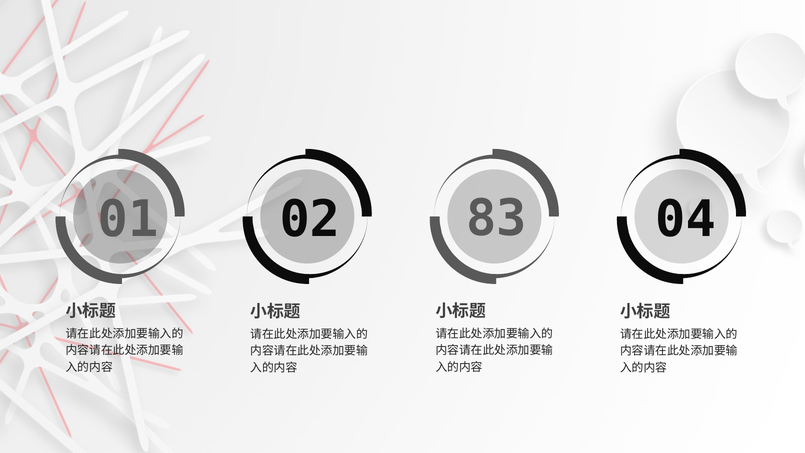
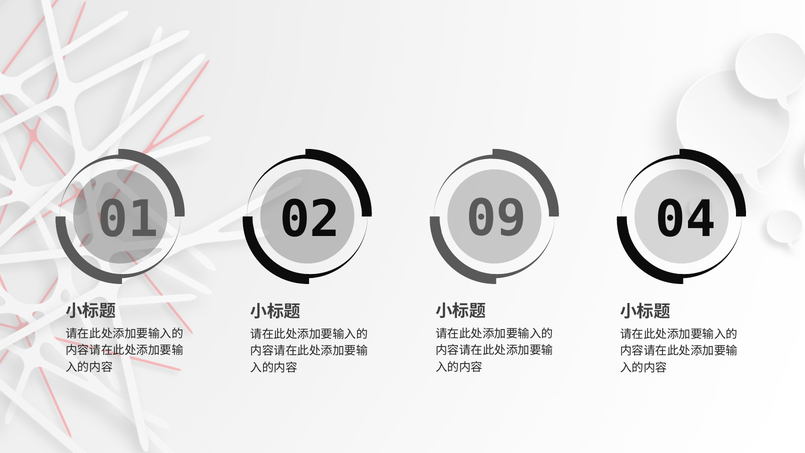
83: 83 -> 09
